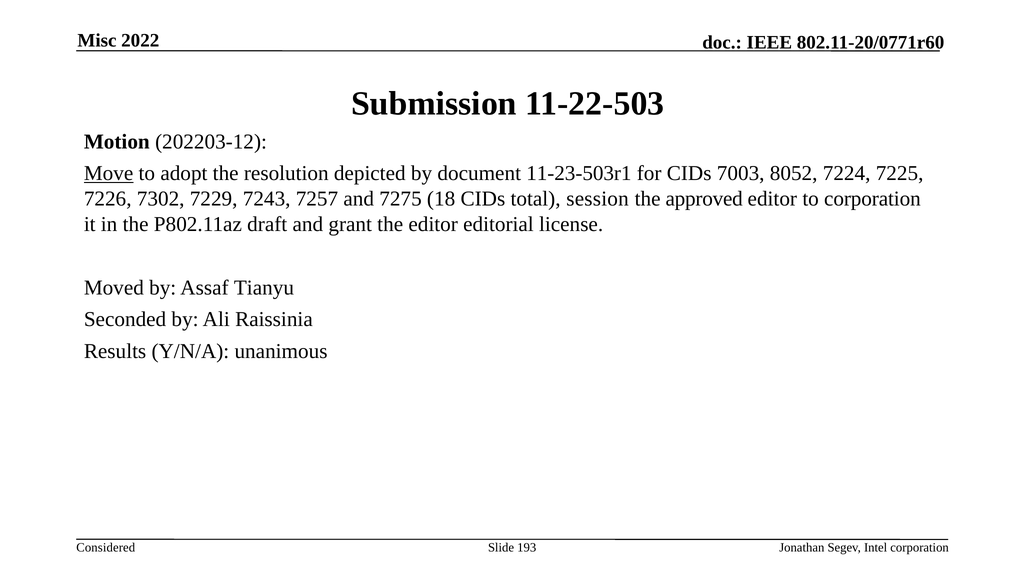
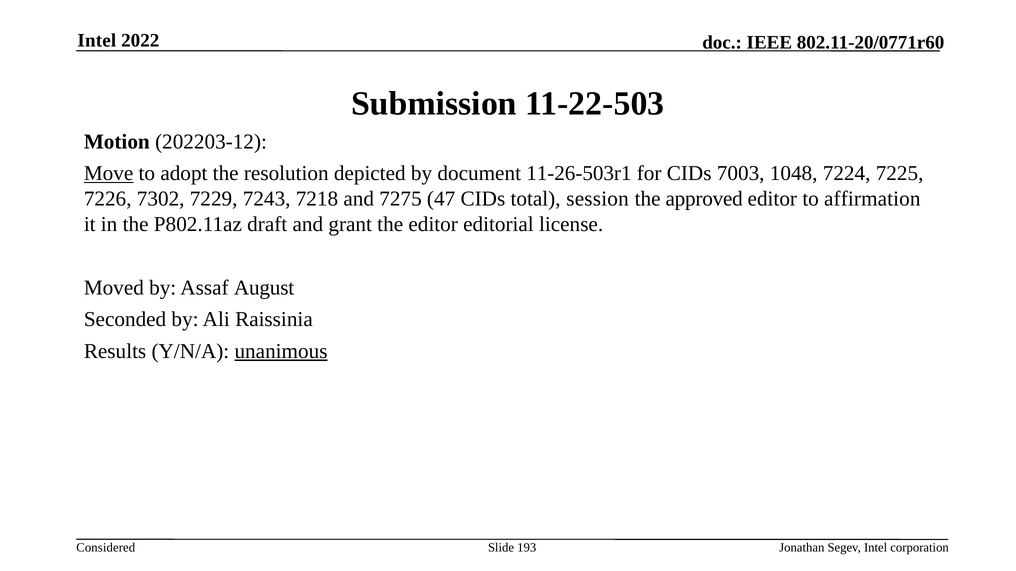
Misc at (97, 40): Misc -> Intel
11-23-503r1: 11-23-503r1 -> 11-26-503r1
8052: 8052 -> 1048
7257: 7257 -> 7218
18: 18 -> 47
to corporation: corporation -> affirmation
Tianyu: Tianyu -> August
unanimous underline: none -> present
